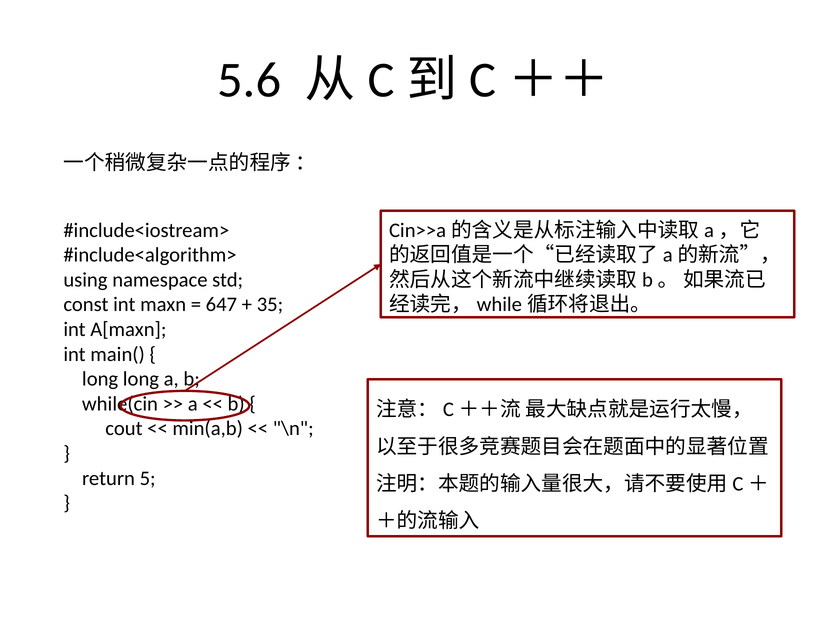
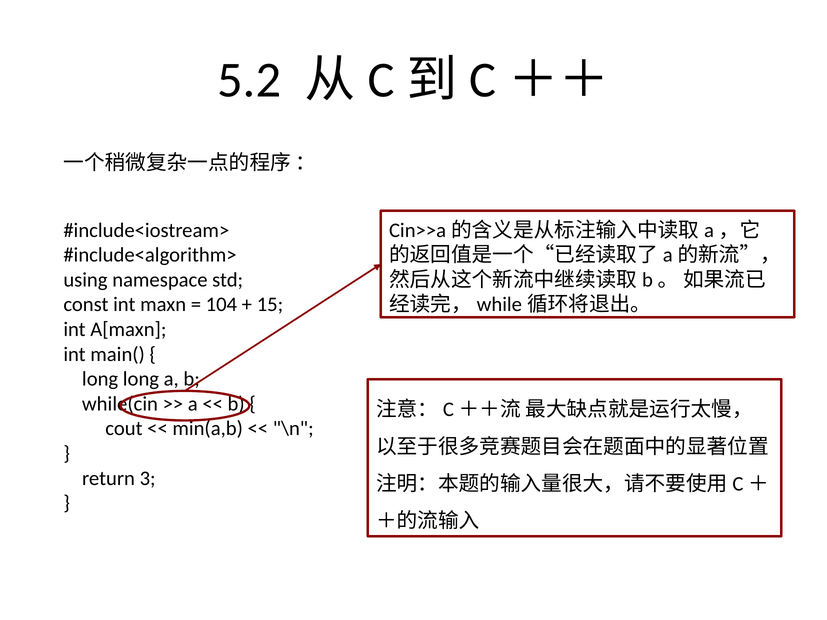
5.6: 5.6 -> 5.2
647: 647 -> 104
35: 35 -> 15
5: 5 -> 3
